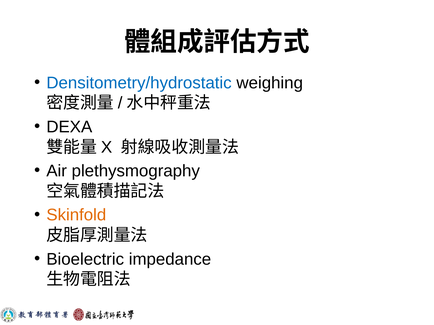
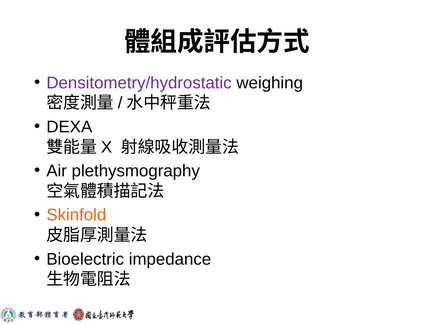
Densitometry/hydrostatic colour: blue -> purple
